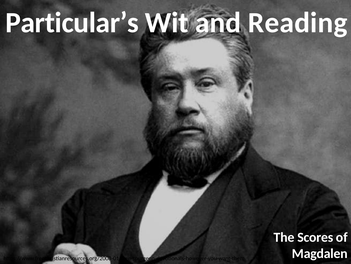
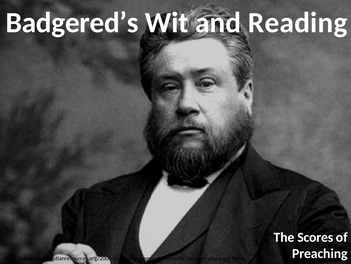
Particular’s: Particular’s -> Badgered’s
Magdalen: Magdalen -> Preaching
